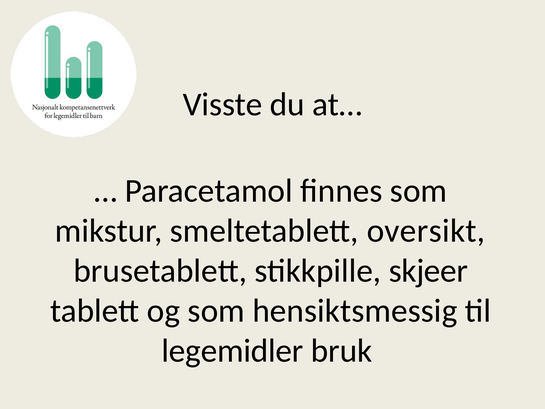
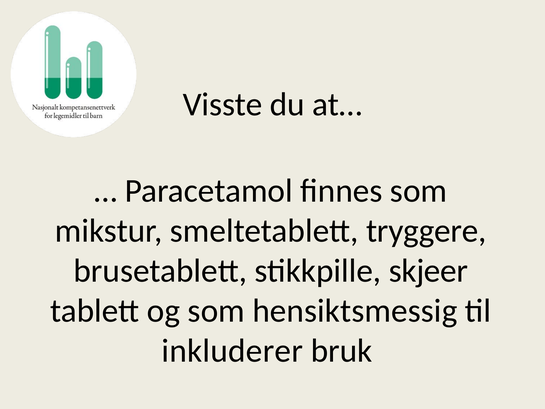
oversikt: oversikt -> tryggere
legemidler: legemidler -> inkluderer
